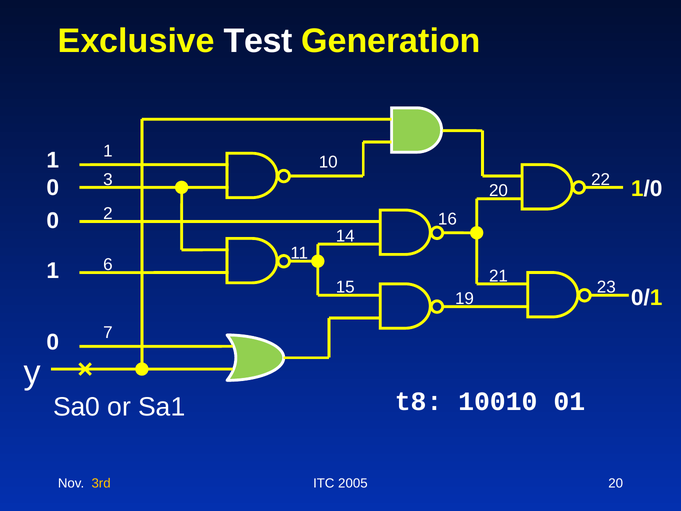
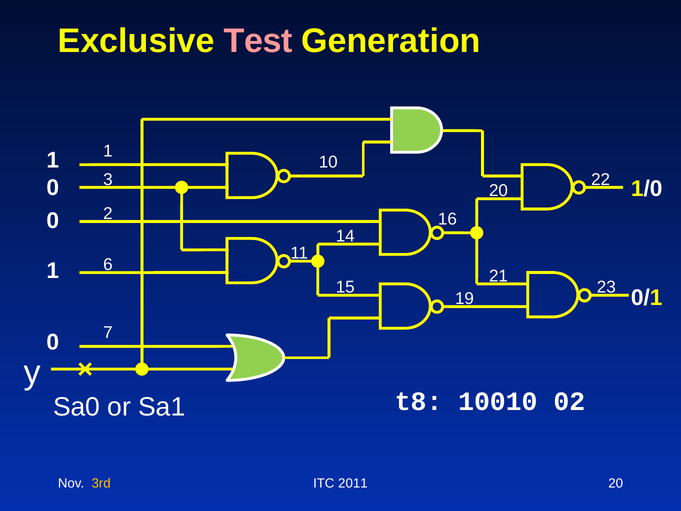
Test colour: white -> pink
01: 01 -> 02
2005: 2005 -> 2011
